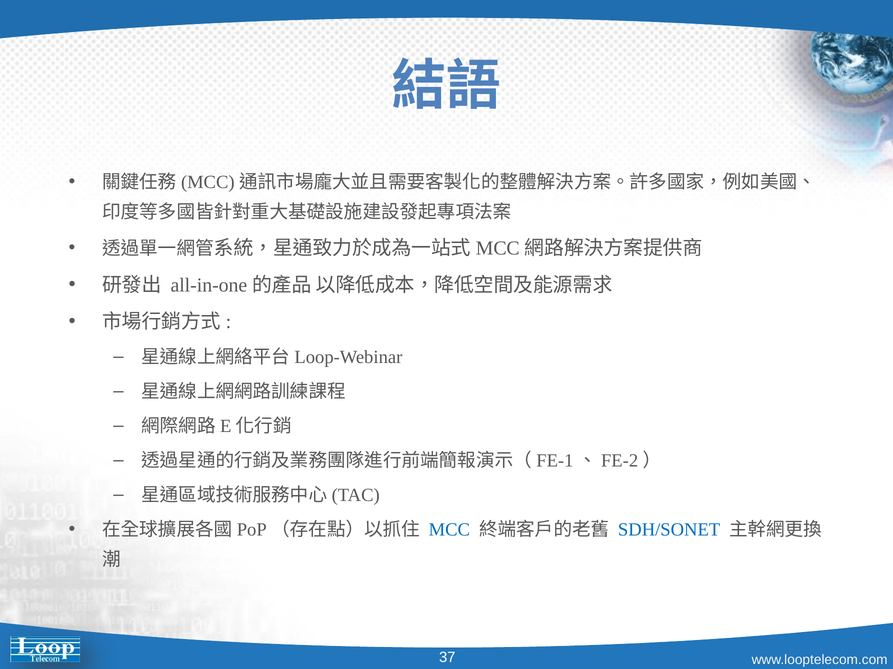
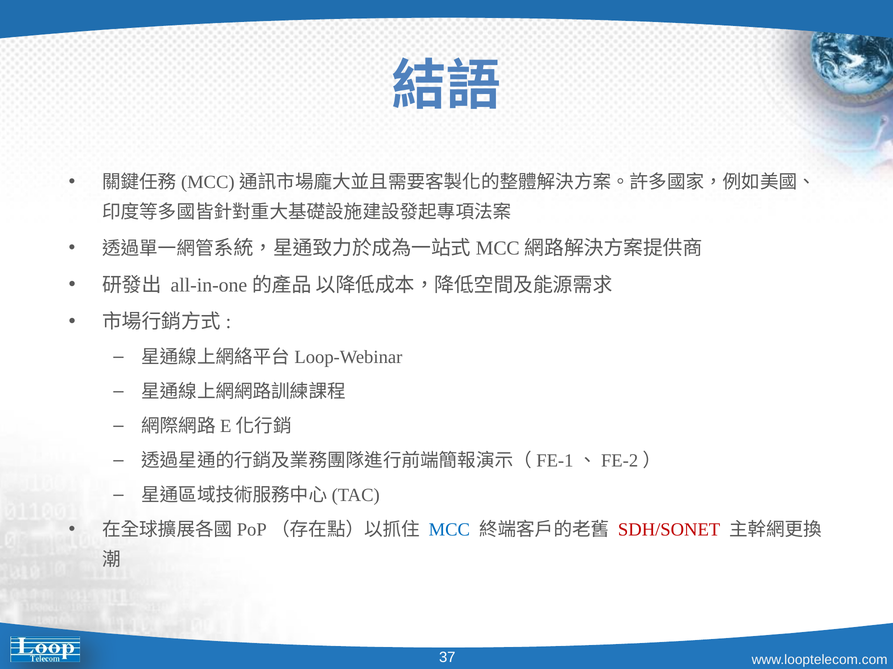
SDH/SONET colour: blue -> red
